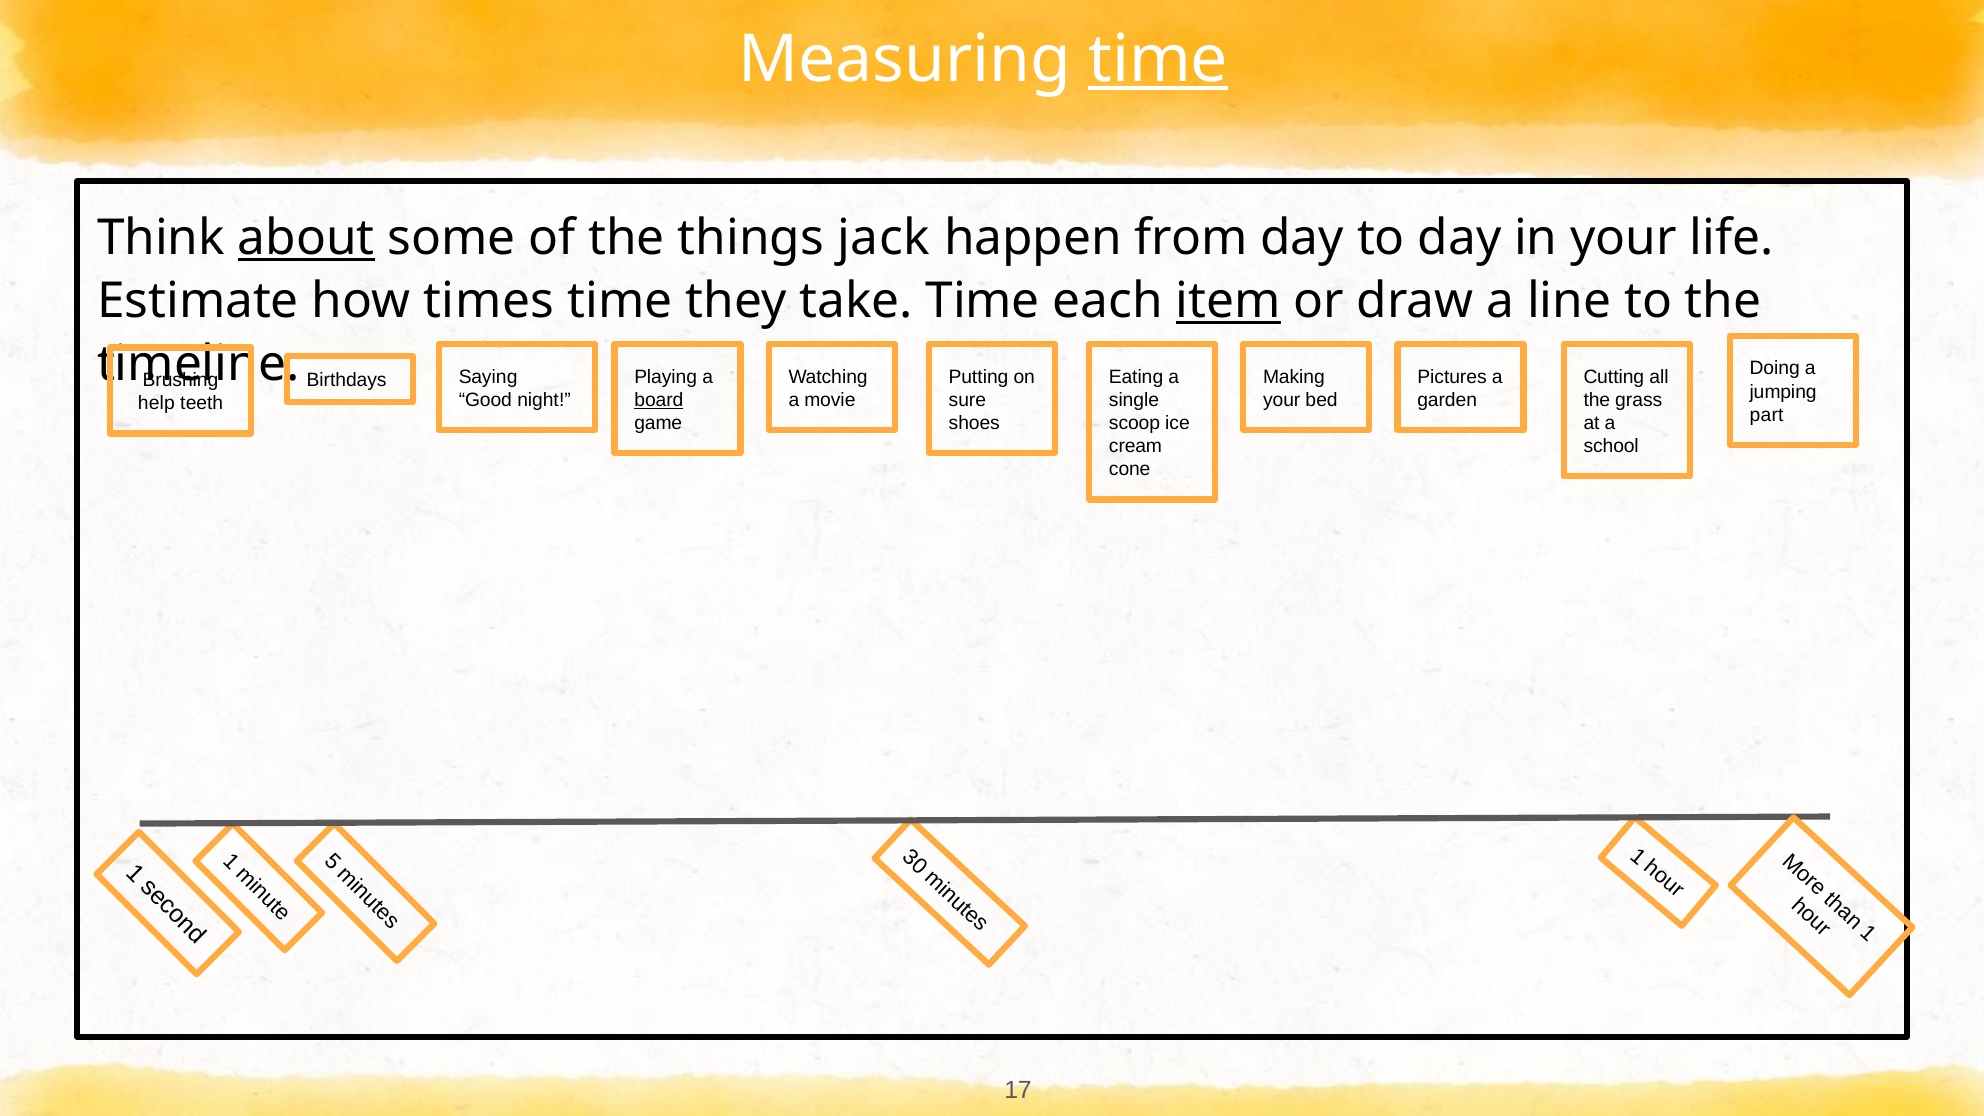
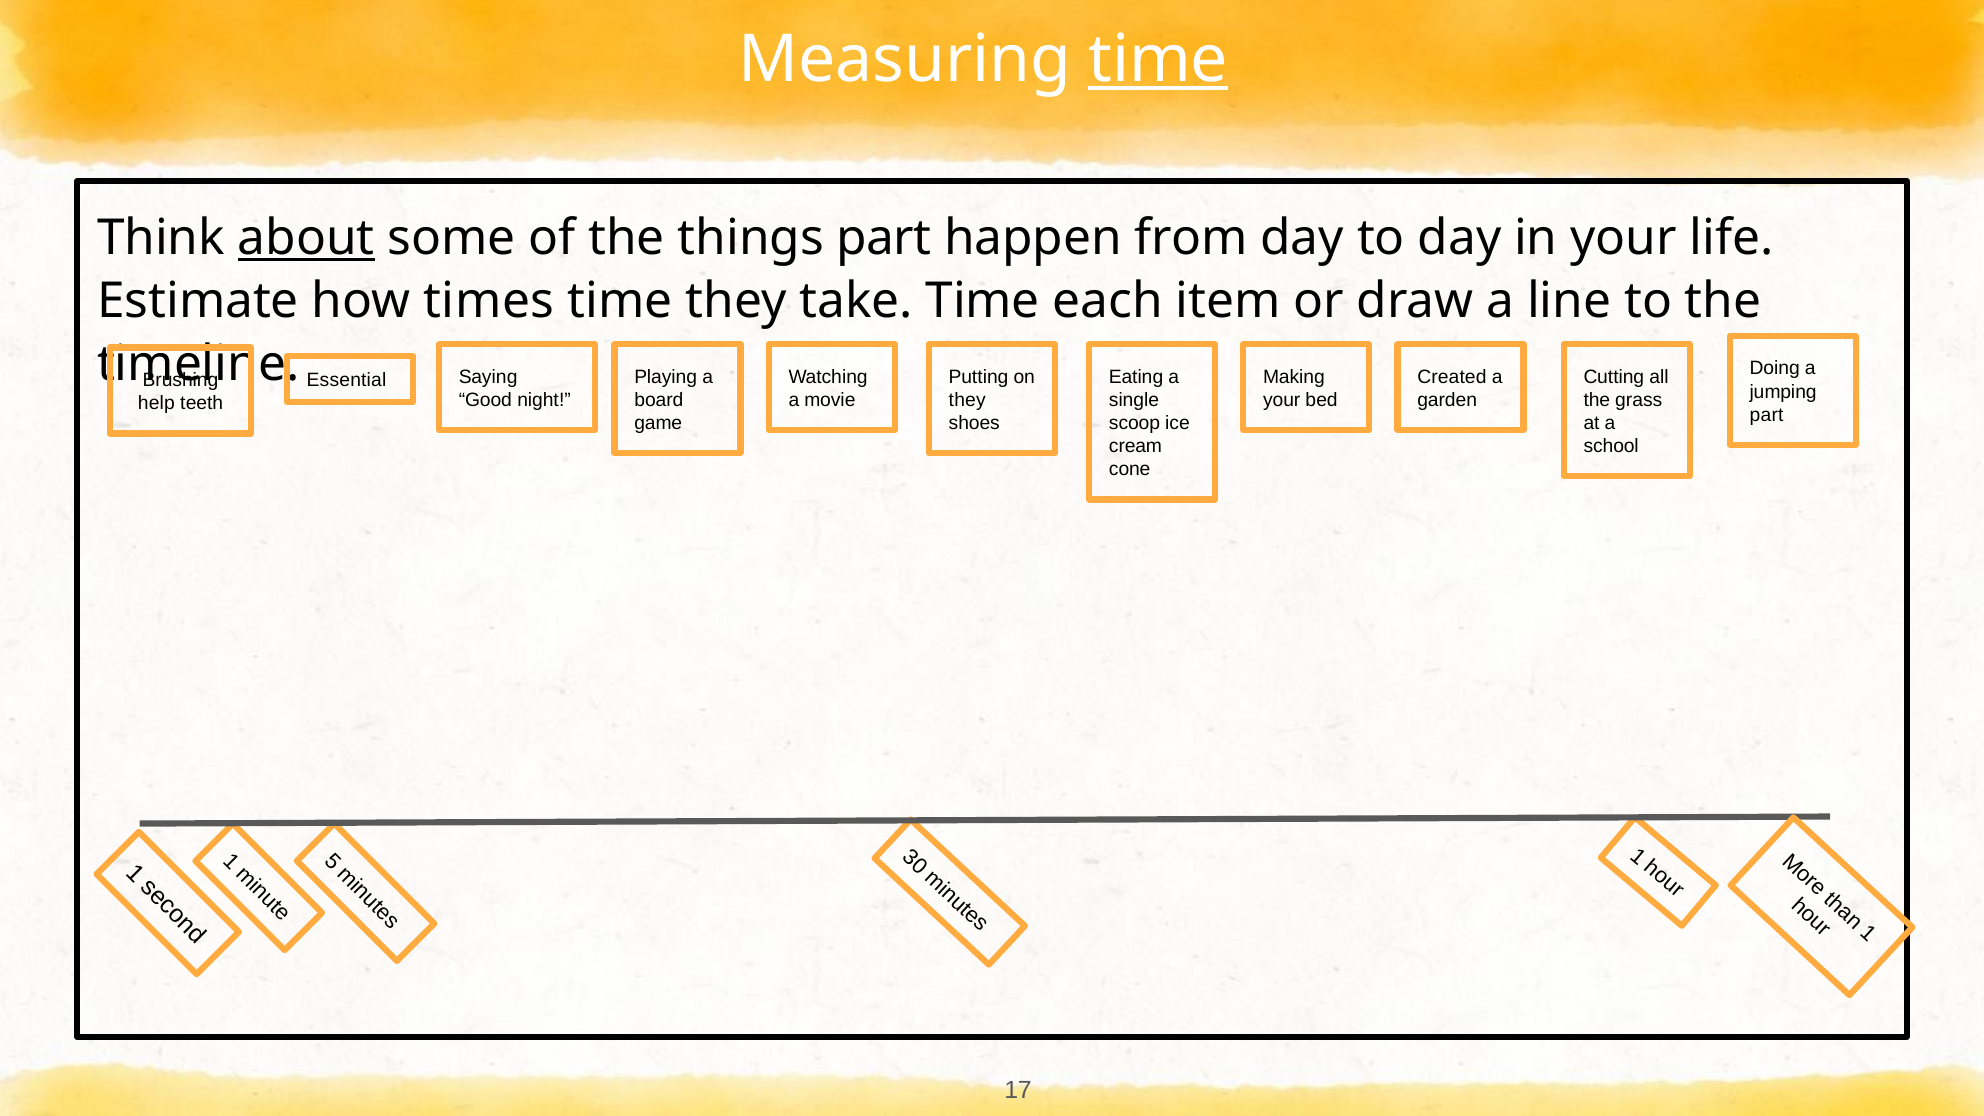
things jack: jack -> part
item underline: present -> none
Pictures: Pictures -> Created
Birthdays: Birthdays -> Essential
board underline: present -> none
sure at (967, 400): sure -> they
